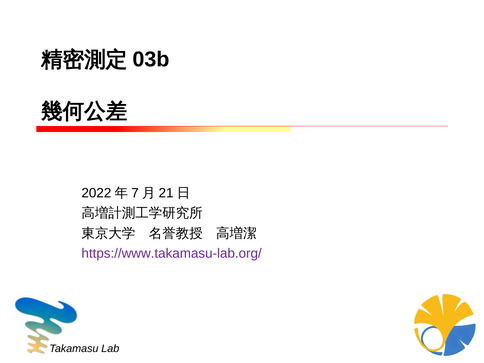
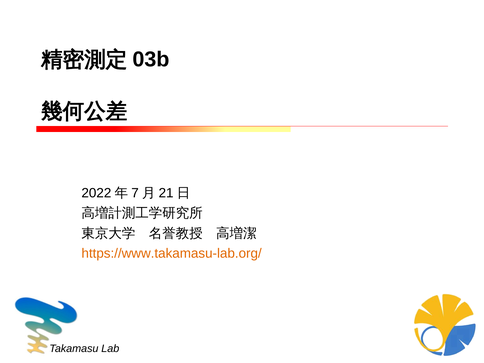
https://www.takamasu-lab.org/ colour: purple -> orange
